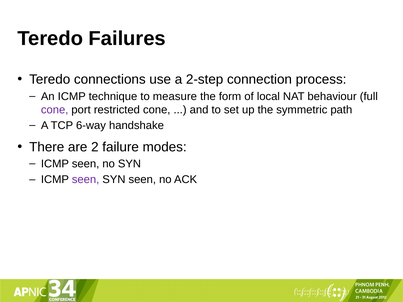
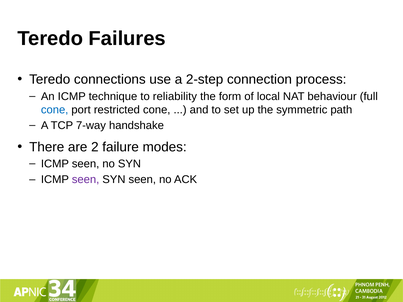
measure: measure -> reliability
cone at (55, 110) colour: purple -> blue
6-way: 6-way -> 7-way
